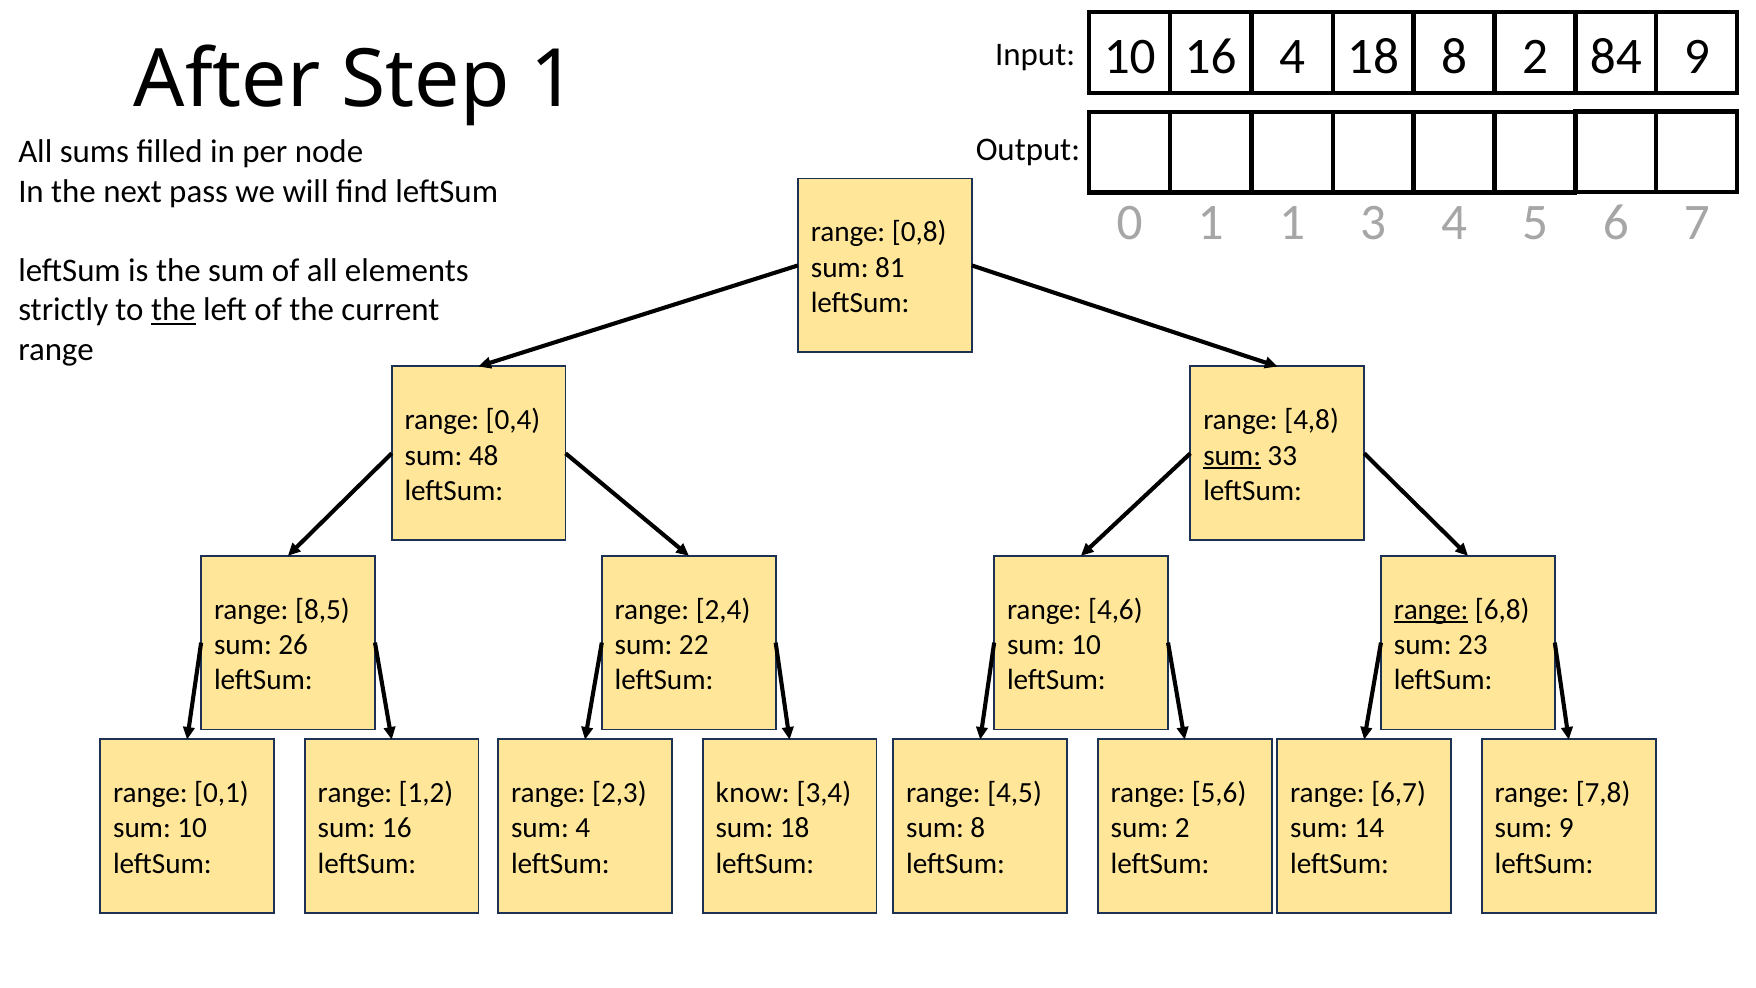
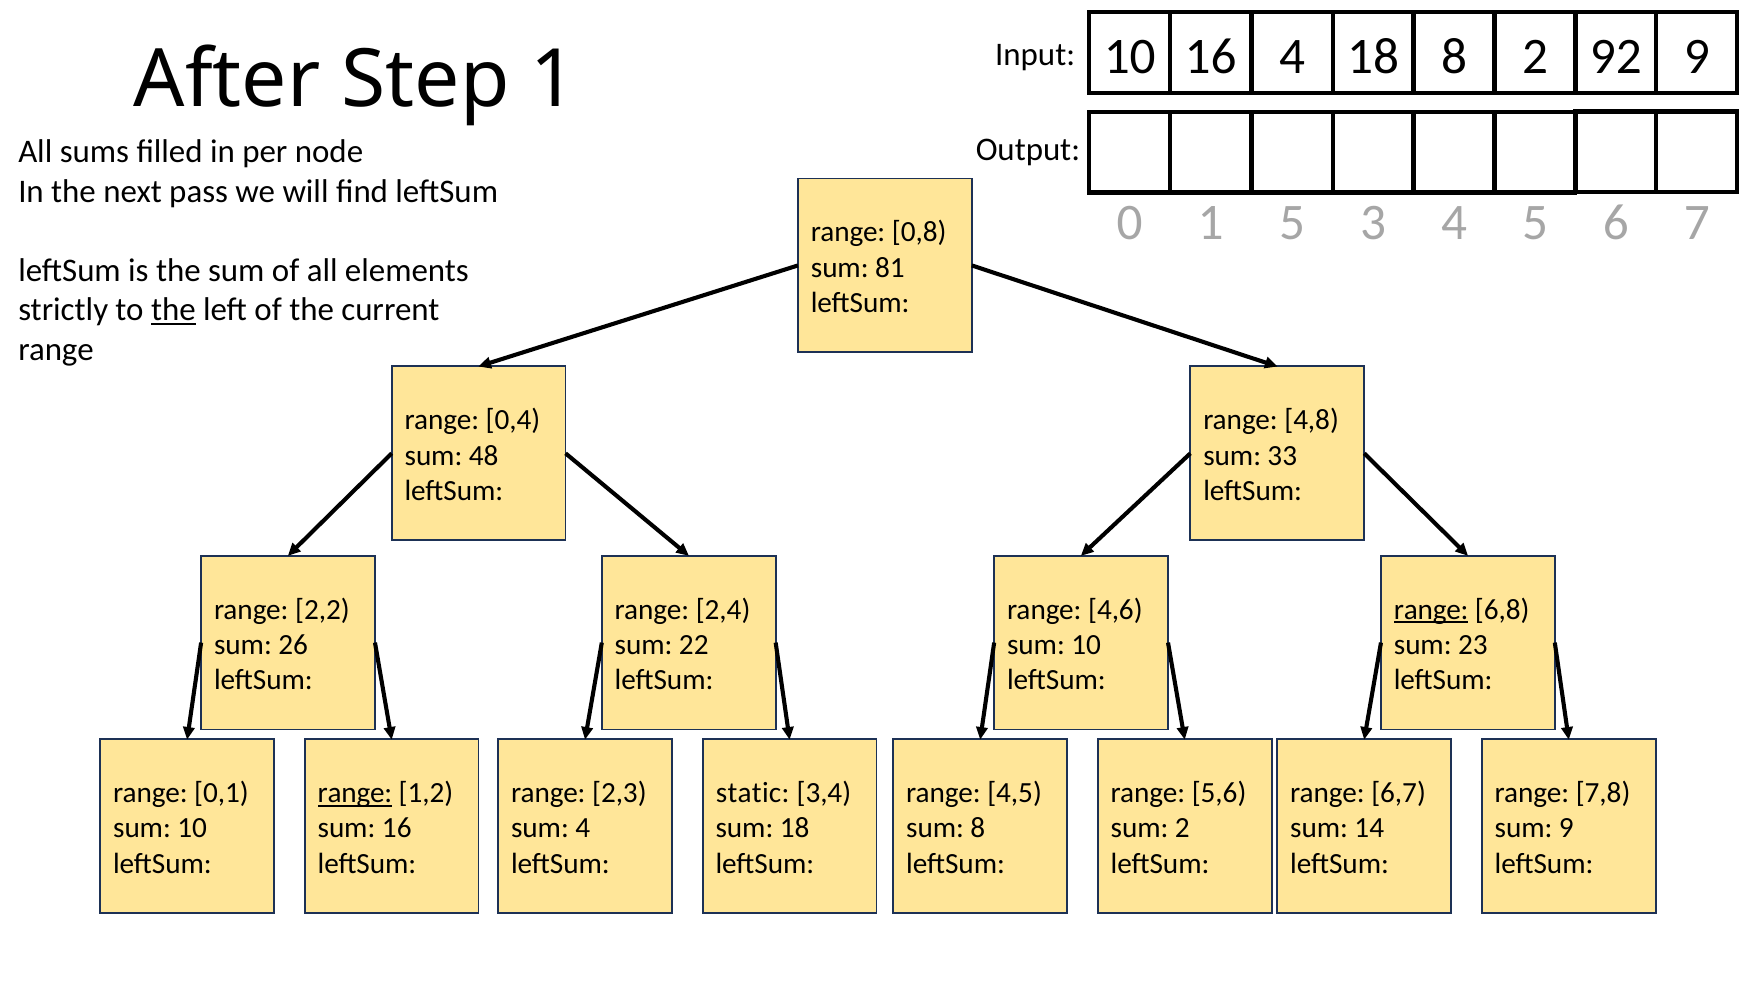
84: 84 -> 92
1 1: 1 -> 5
sum at (1232, 455) underline: present -> none
8,5: 8,5 -> 2,2
range at (355, 793) underline: none -> present
know: know -> static
